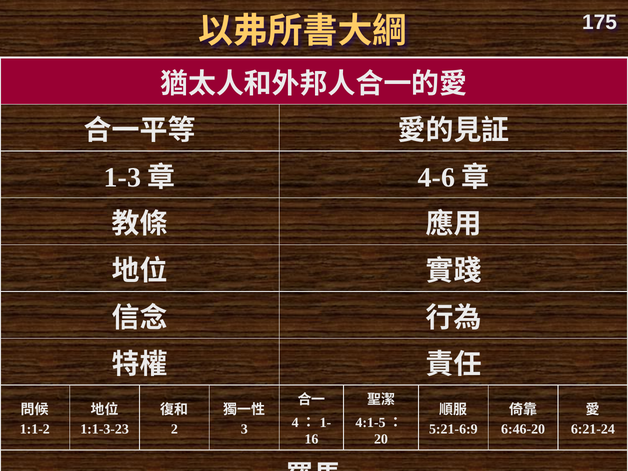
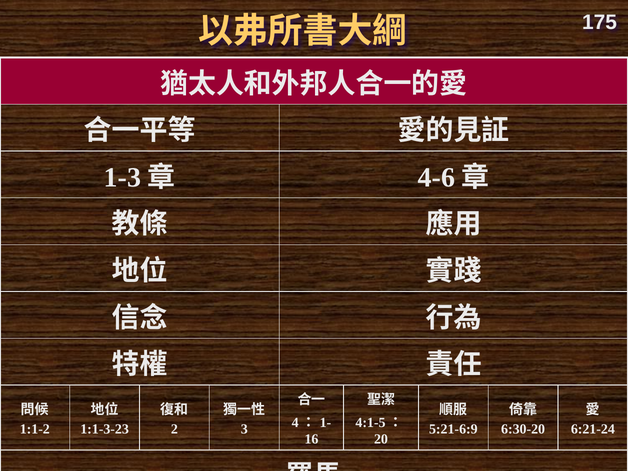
6:46-20: 6:46-20 -> 6:30-20
